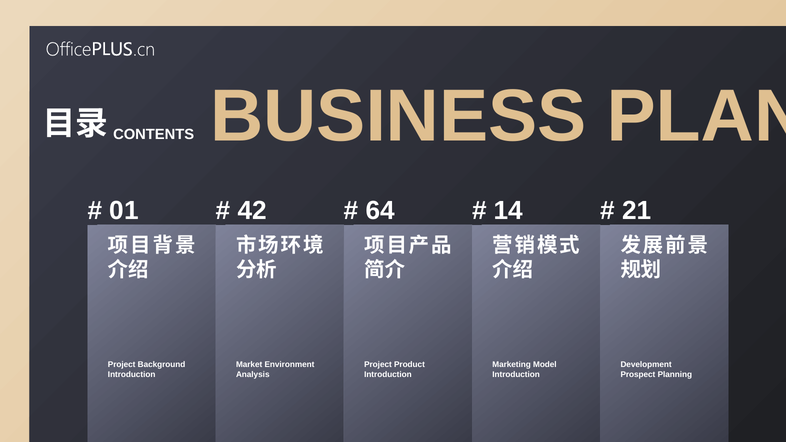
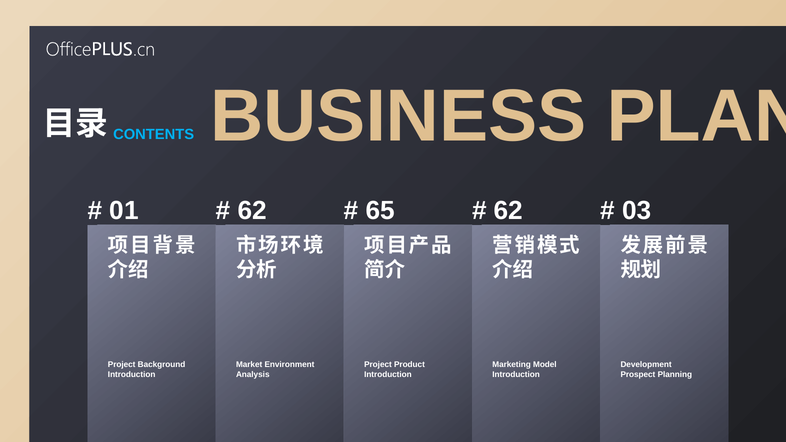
CONTENTS colour: white -> light blue
42 at (252, 211): 42 -> 62
64: 64 -> 65
14 at (508, 211): 14 -> 62
21: 21 -> 03
